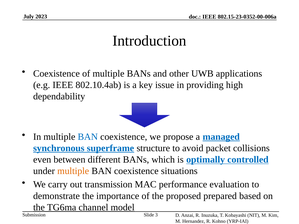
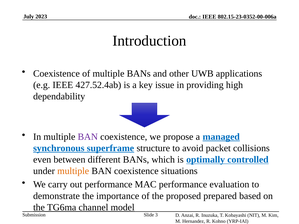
802.10.4ab: 802.10.4ab -> 427.52.4ab
BAN at (88, 137) colour: blue -> purple
out transmission: transmission -> performance
